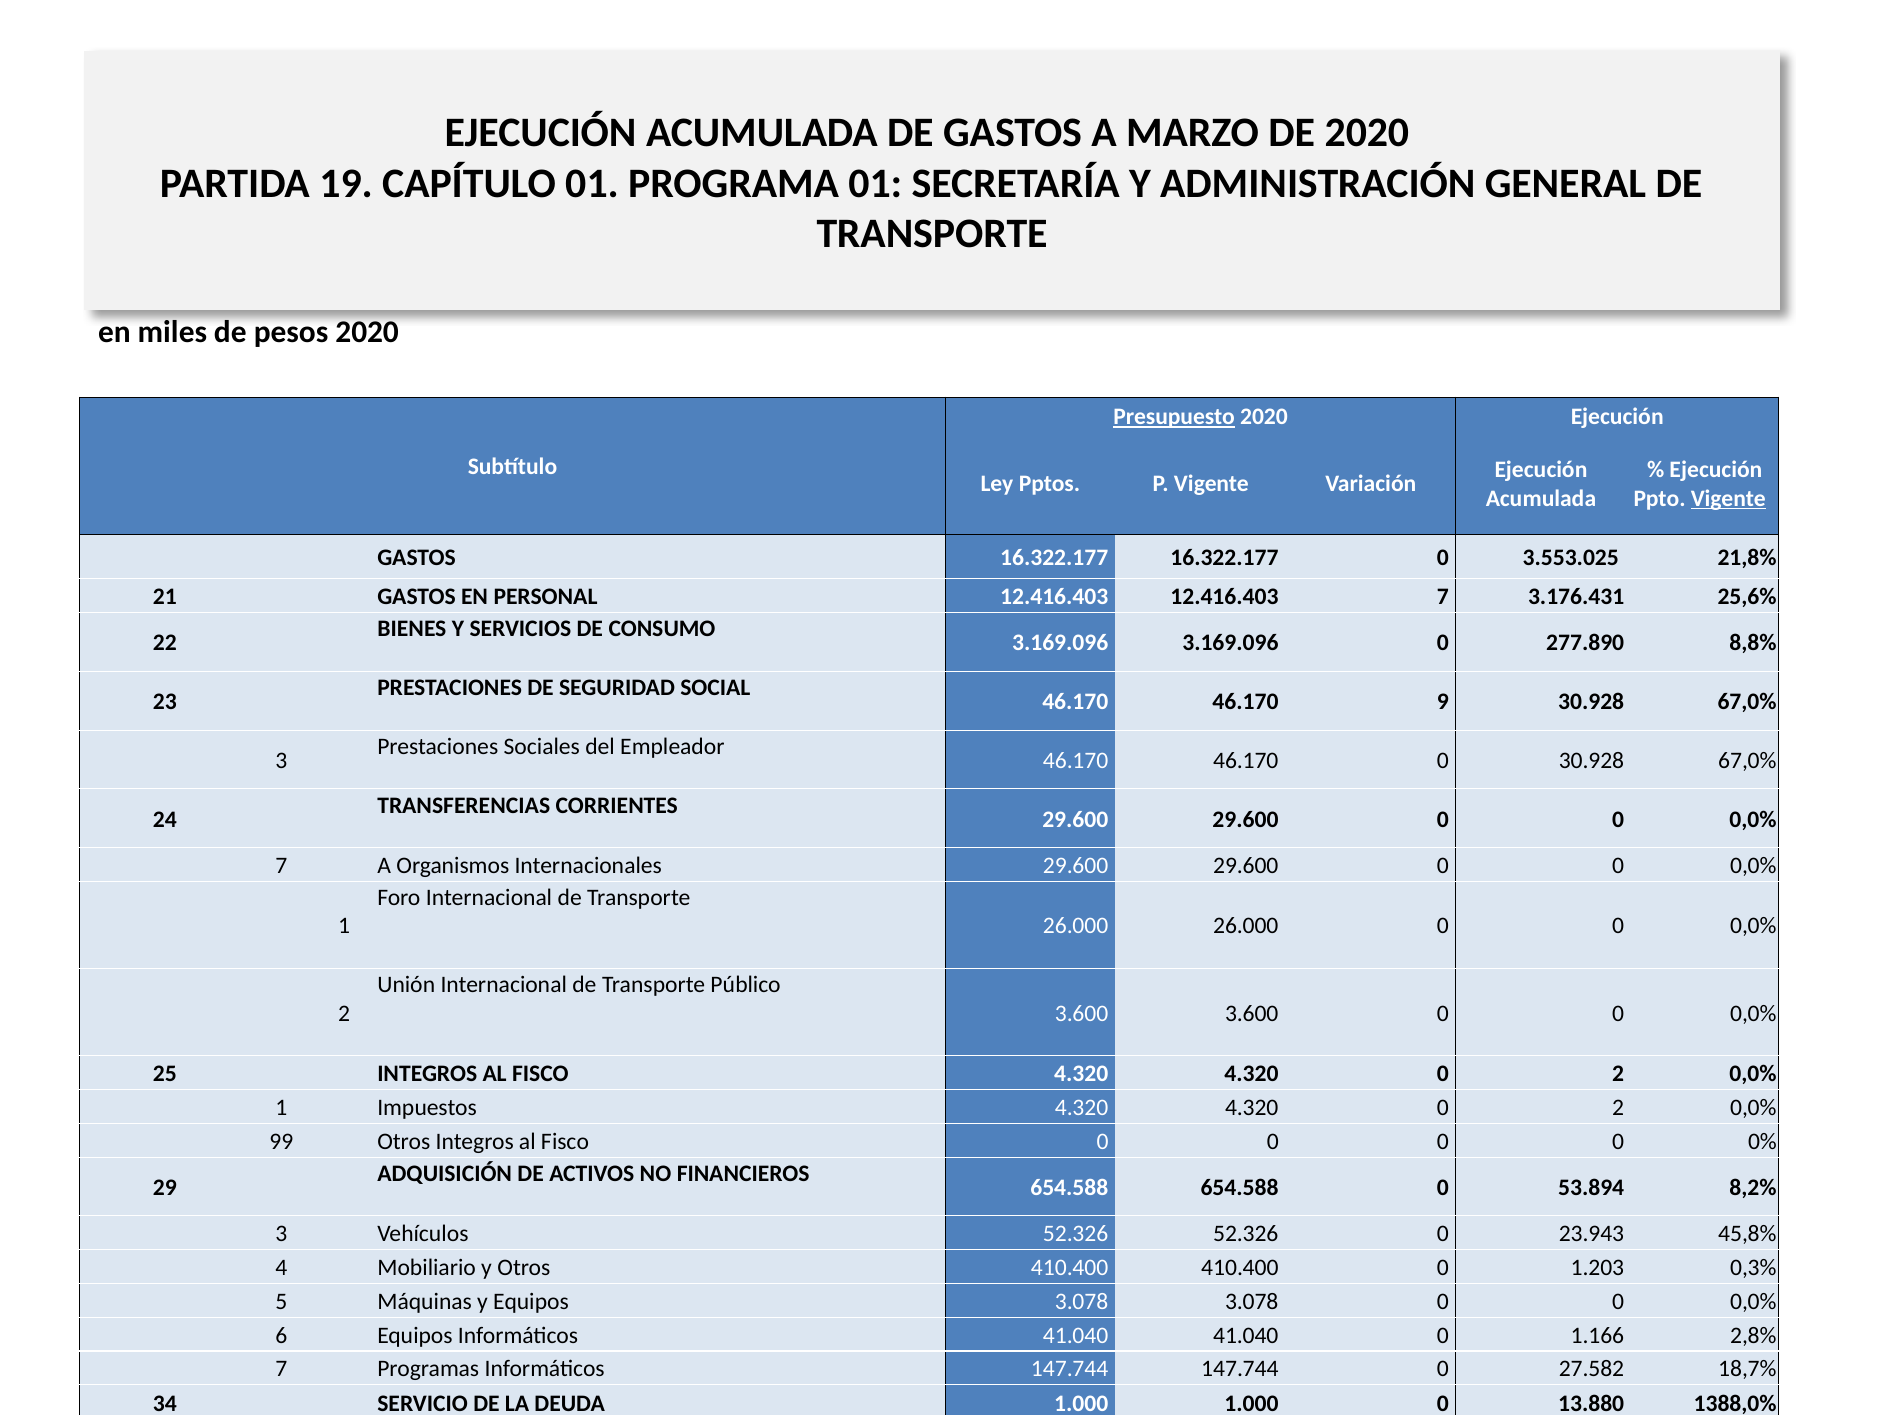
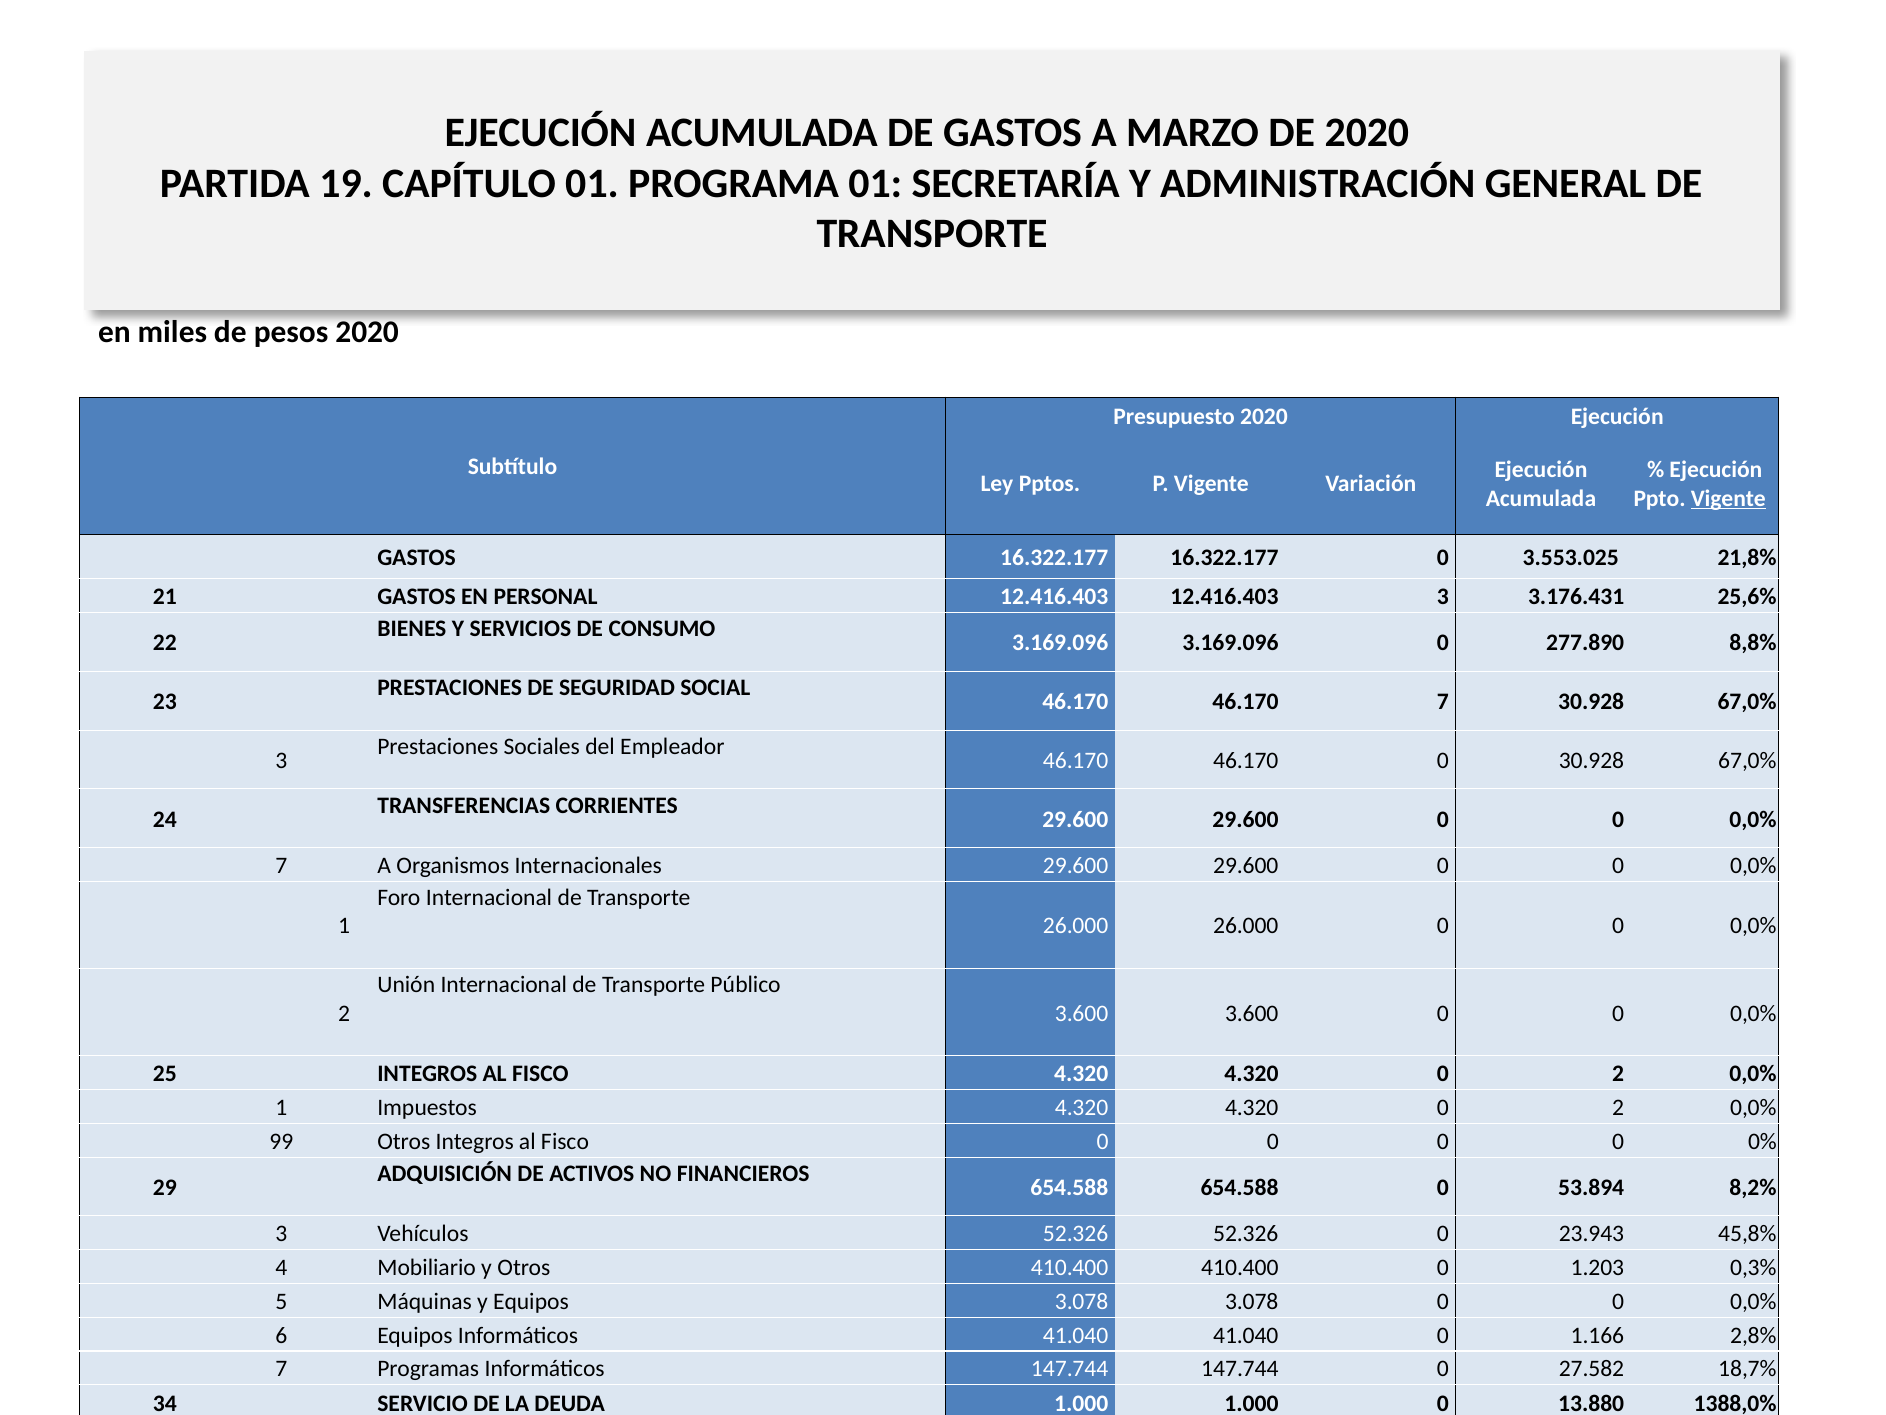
Presupuesto underline: present -> none
12.416.403 7: 7 -> 3
46.170 9: 9 -> 7
